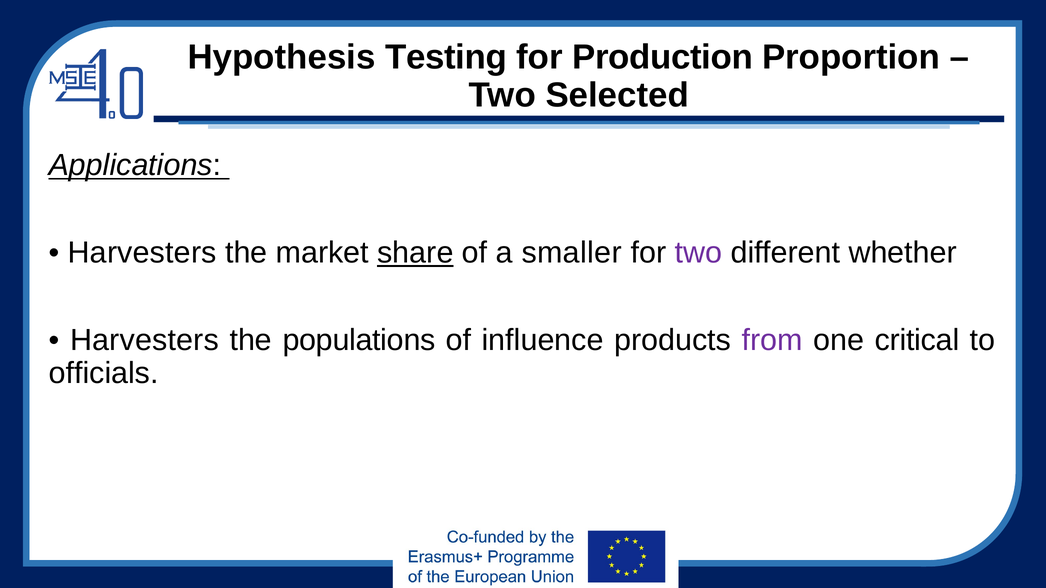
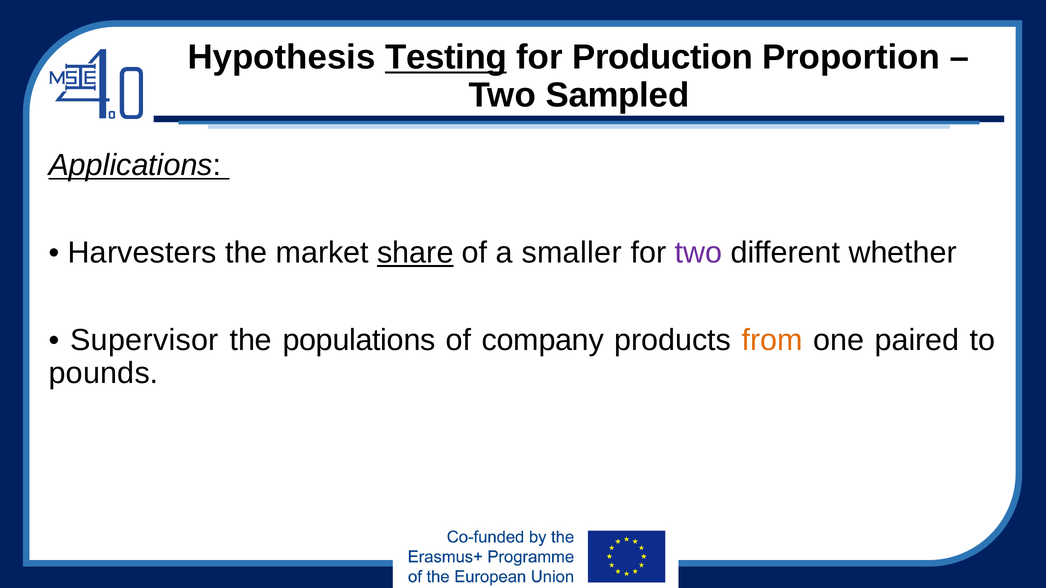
Testing underline: none -> present
Selected: Selected -> Sampled
Harvesters at (144, 341): Harvesters -> Supervisor
influence: influence -> company
from colour: purple -> orange
critical: critical -> paired
officials: officials -> pounds
